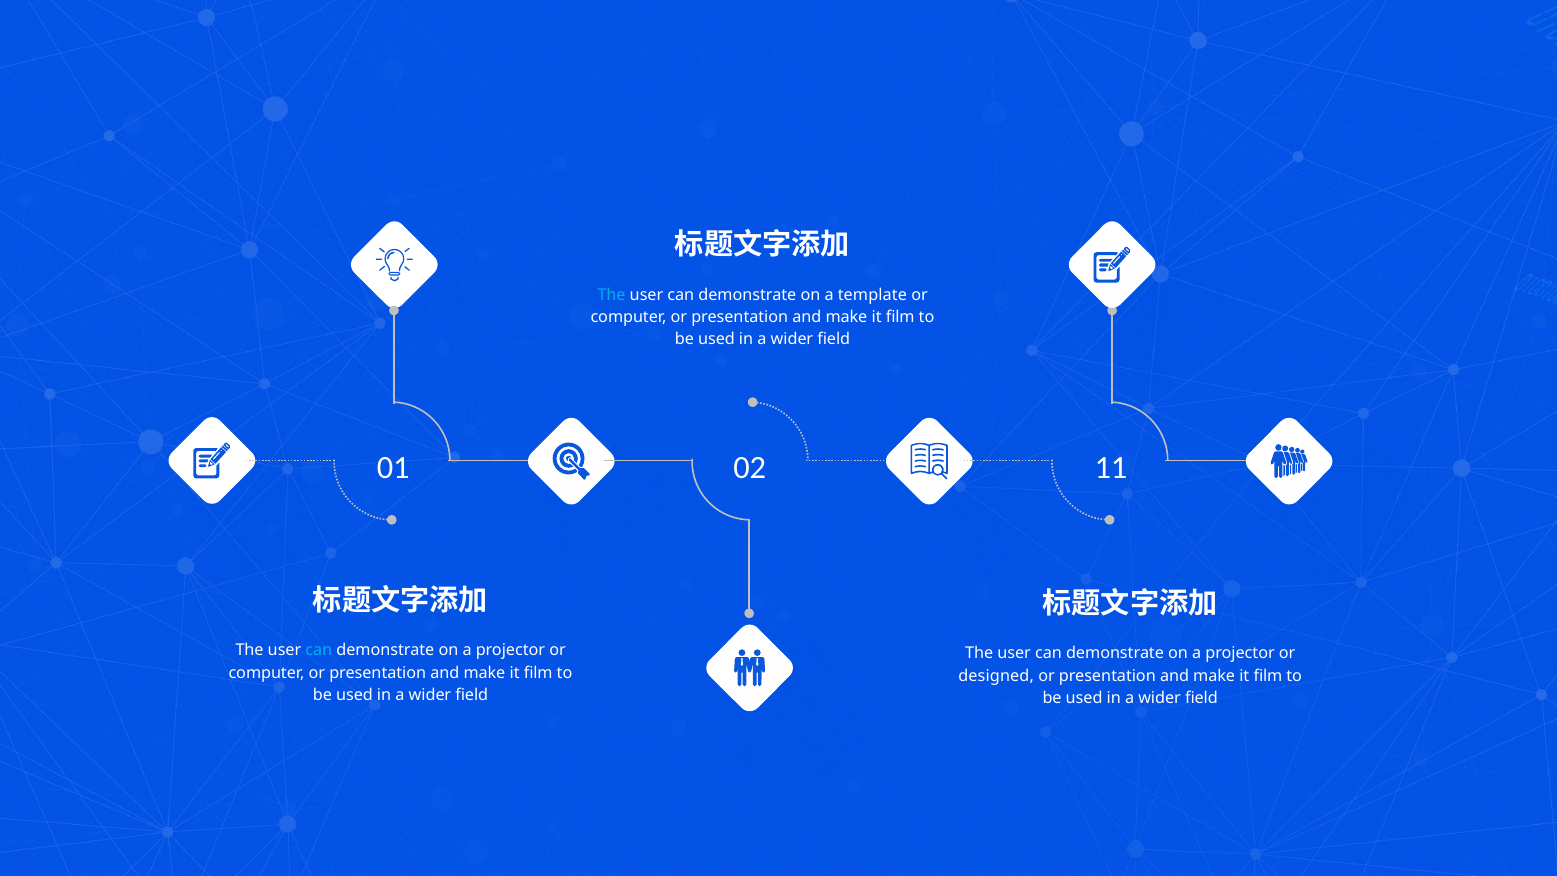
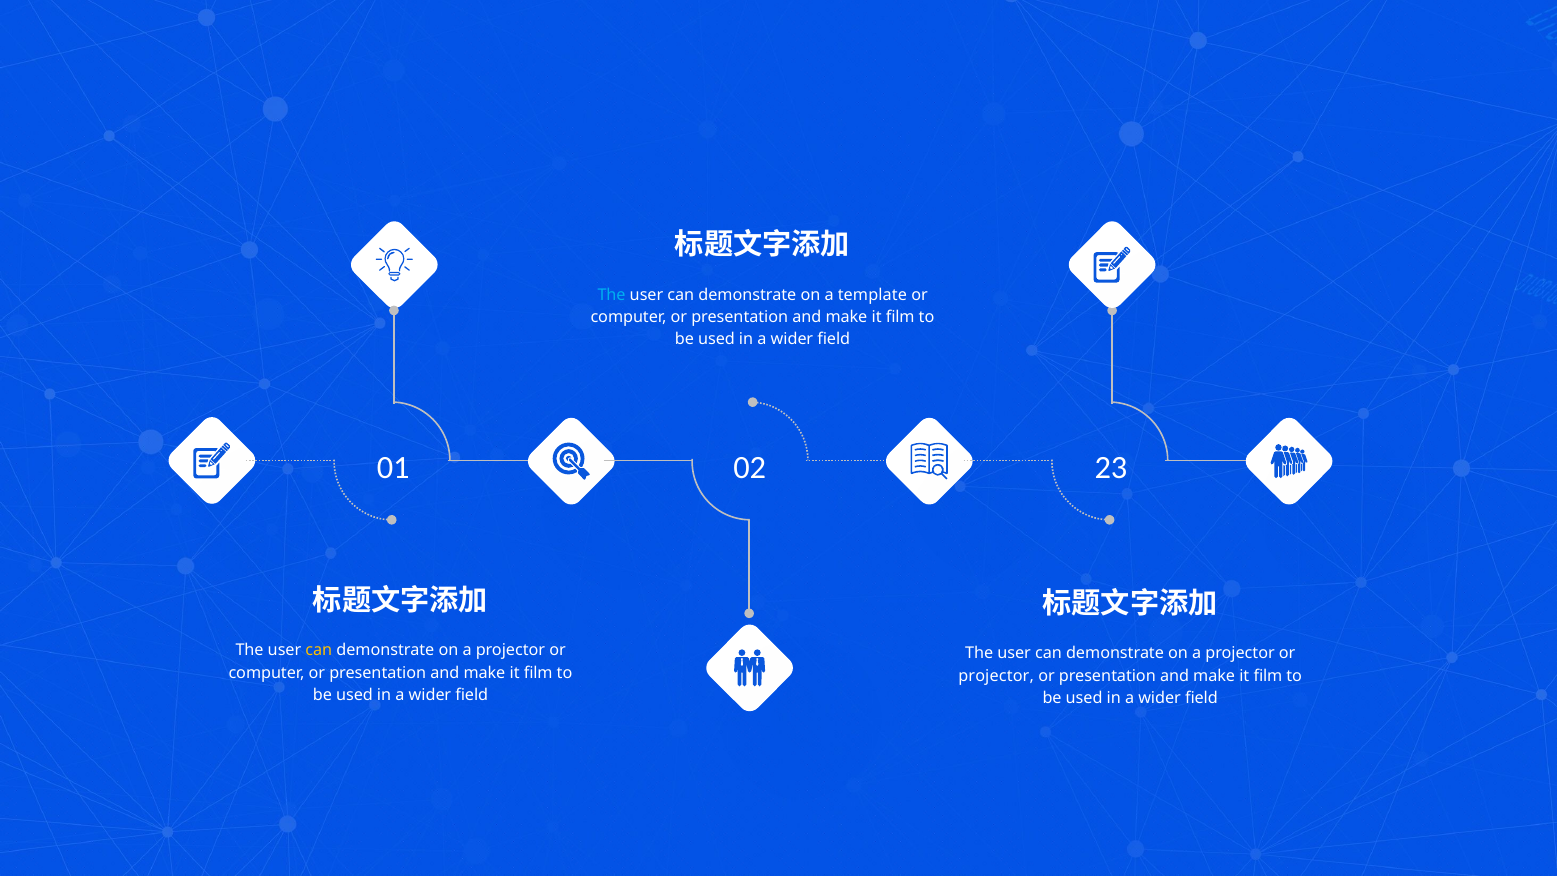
11: 11 -> 23
can at (319, 650) colour: light blue -> yellow
designed at (996, 676): designed -> projector
